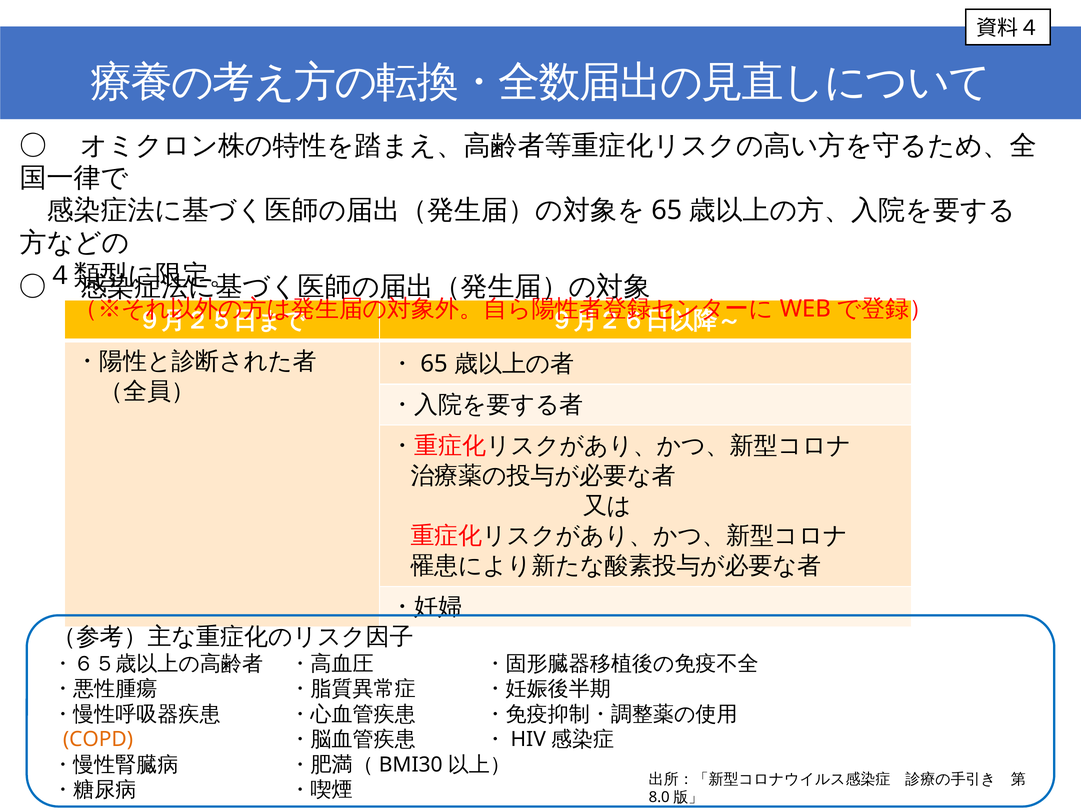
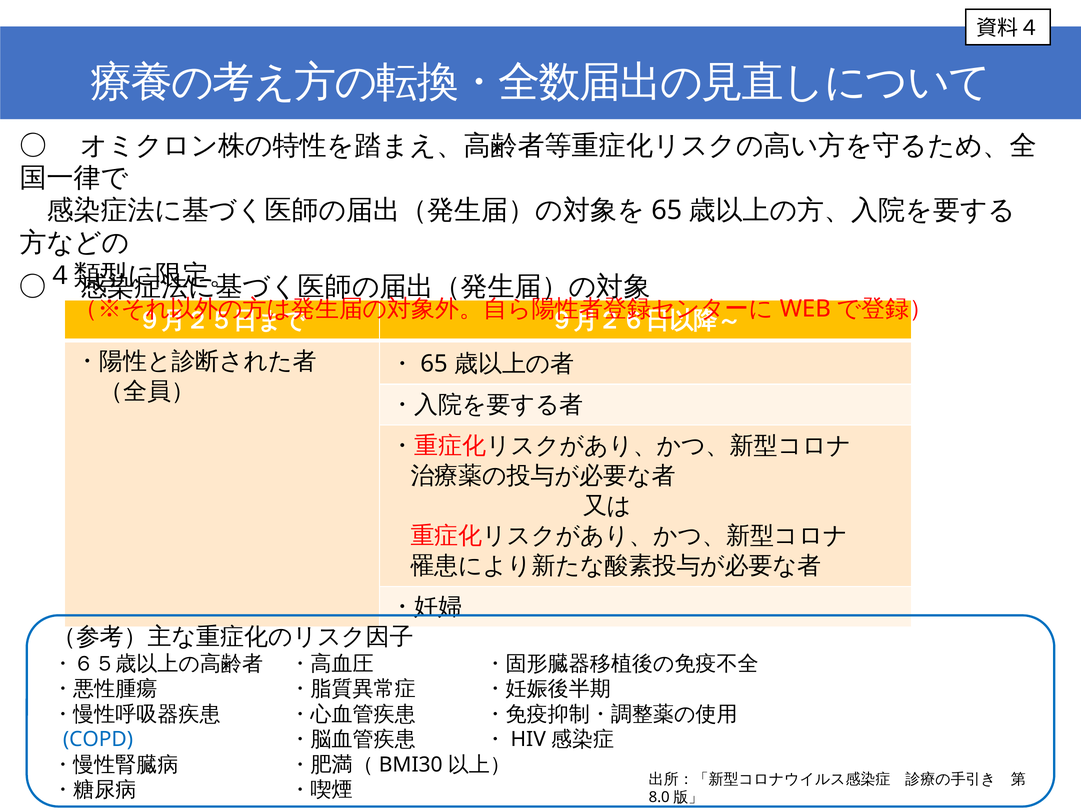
COPD colour: orange -> blue
